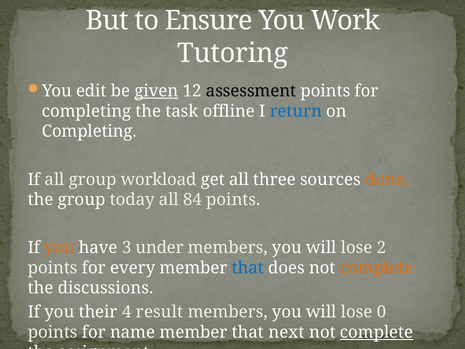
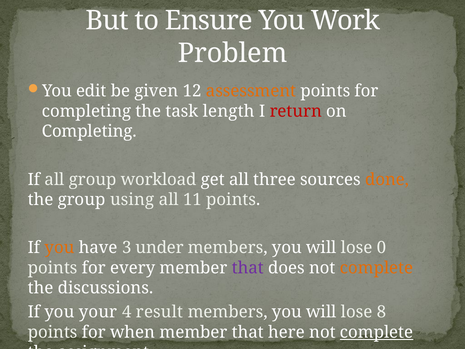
Tutoring: Tutoring -> Problem
given underline: present -> none
assessment colour: black -> orange
offline: offline -> length
return colour: blue -> red
today: today -> using
84: 84 -> 11
2: 2 -> 0
that at (248, 268) colour: blue -> purple
their: their -> your
0: 0 -> 8
name: name -> when
next: next -> here
